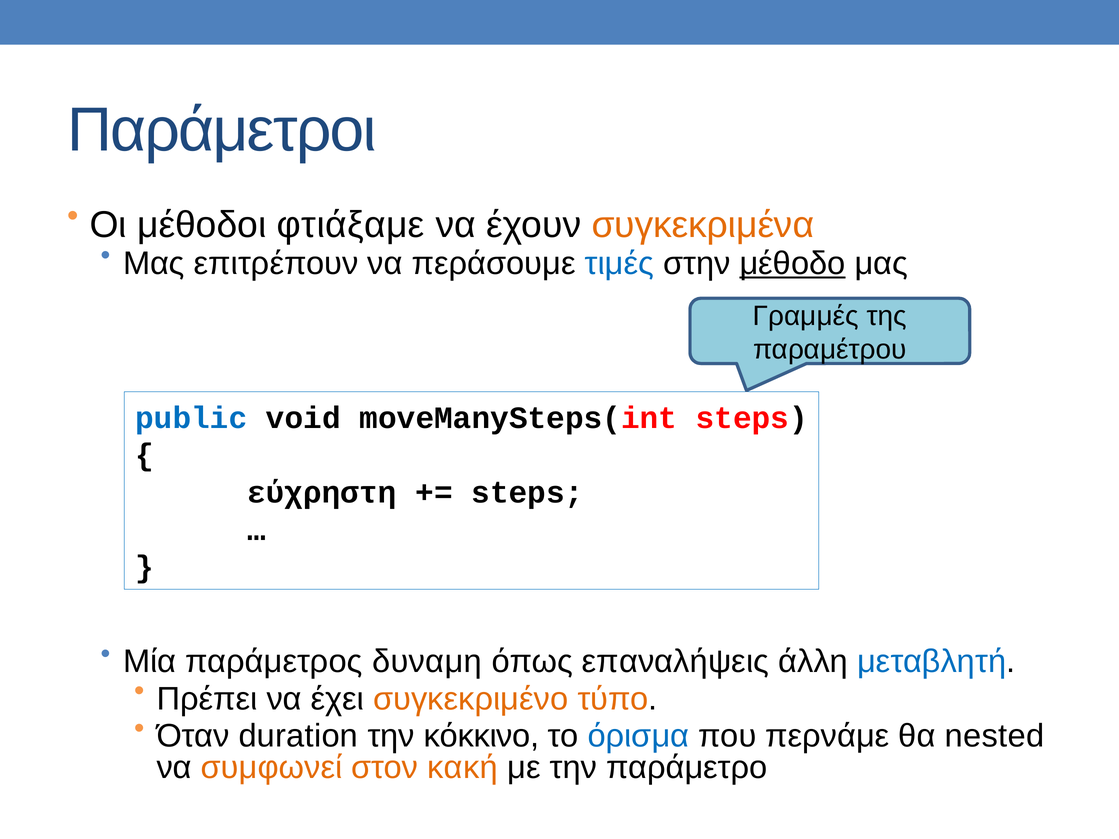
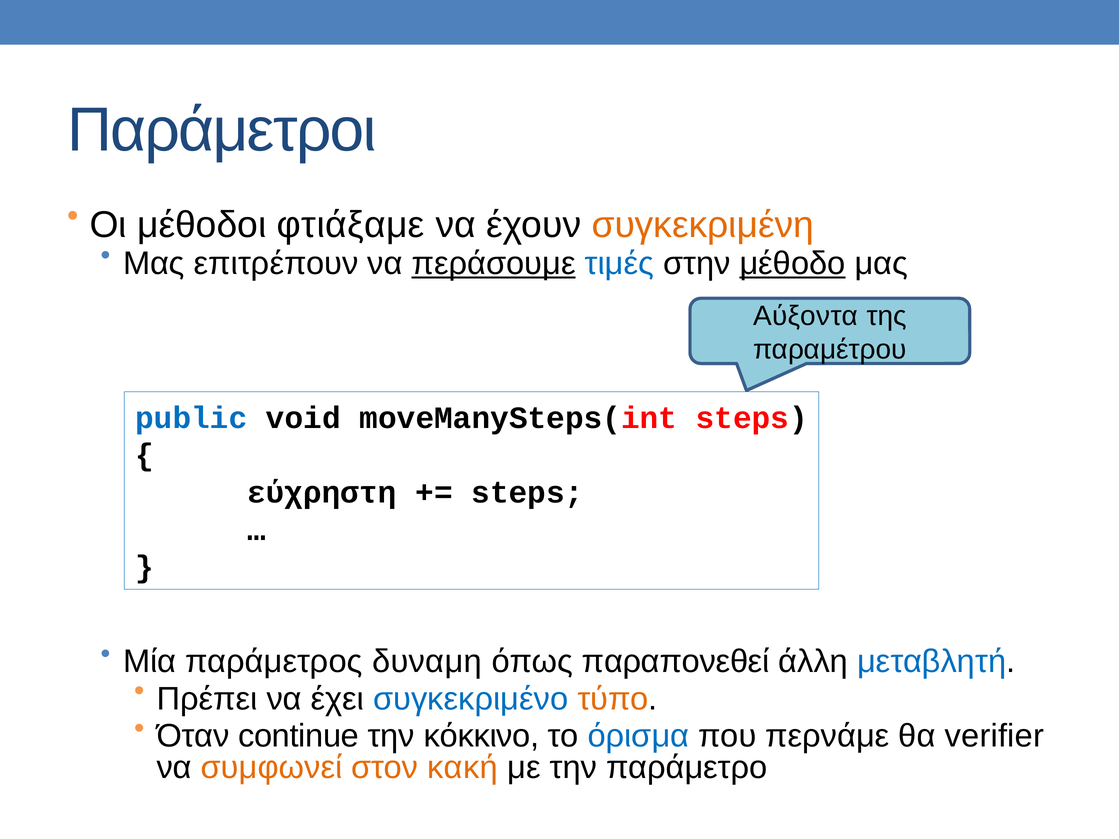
συγκεκριμένα: συγκεκριμένα -> συγκεκριμένη
περάσουμε underline: none -> present
Γραμμές: Γραμμές -> Αύξοντα
επαναλήψεις: επαναλήψεις -> παραπονεθεί
συγκεκριμένο colour: orange -> blue
duration: duration -> continue
nested: nested -> verifier
